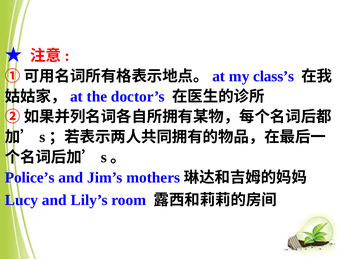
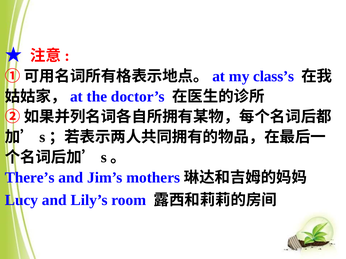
Police’s: Police’s -> There’s
